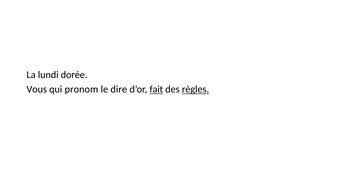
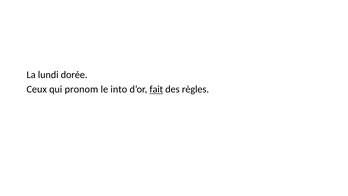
Vous: Vous -> Ceux
dire: dire -> into
règles underline: present -> none
